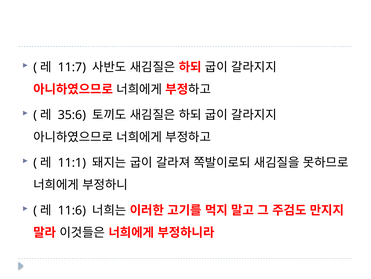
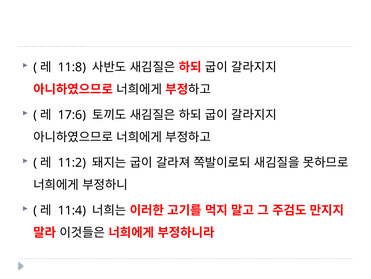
11:7: 11:7 -> 11:8
35:6: 35:6 -> 17:6
11:1: 11:1 -> 11:2
11:6: 11:6 -> 11:4
